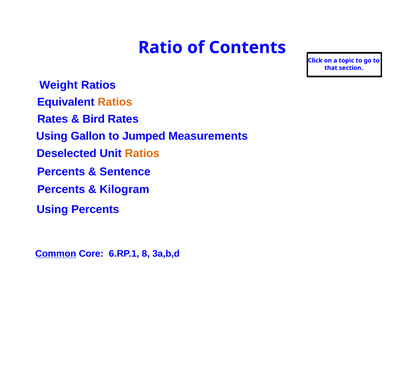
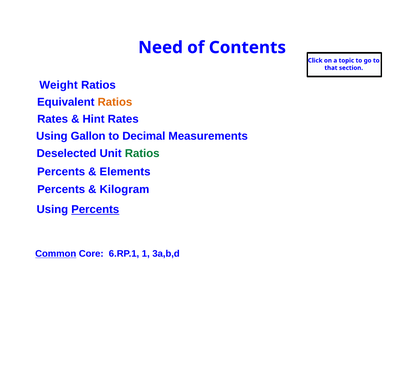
Ratio: Ratio -> Need
Bird: Bird -> Hint
Jumped: Jumped -> Decimal
Ratios at (142, 153) colour: orange -> green
Sentence: Sentence -> Elements
Percents at (95, 210) underline: none -> present
8: 8 -> 1
